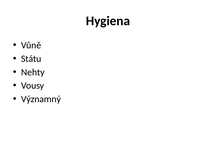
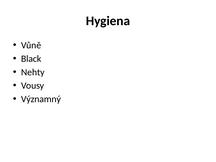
Státu: Státu -> Black
